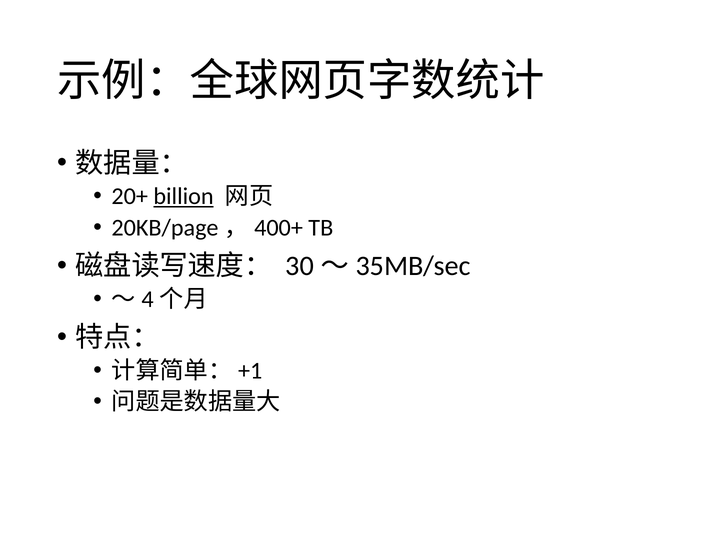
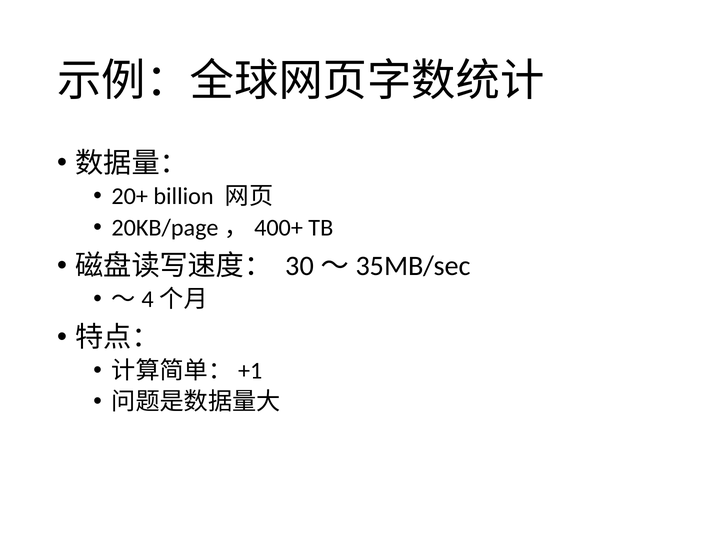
billion underline: present -> none
